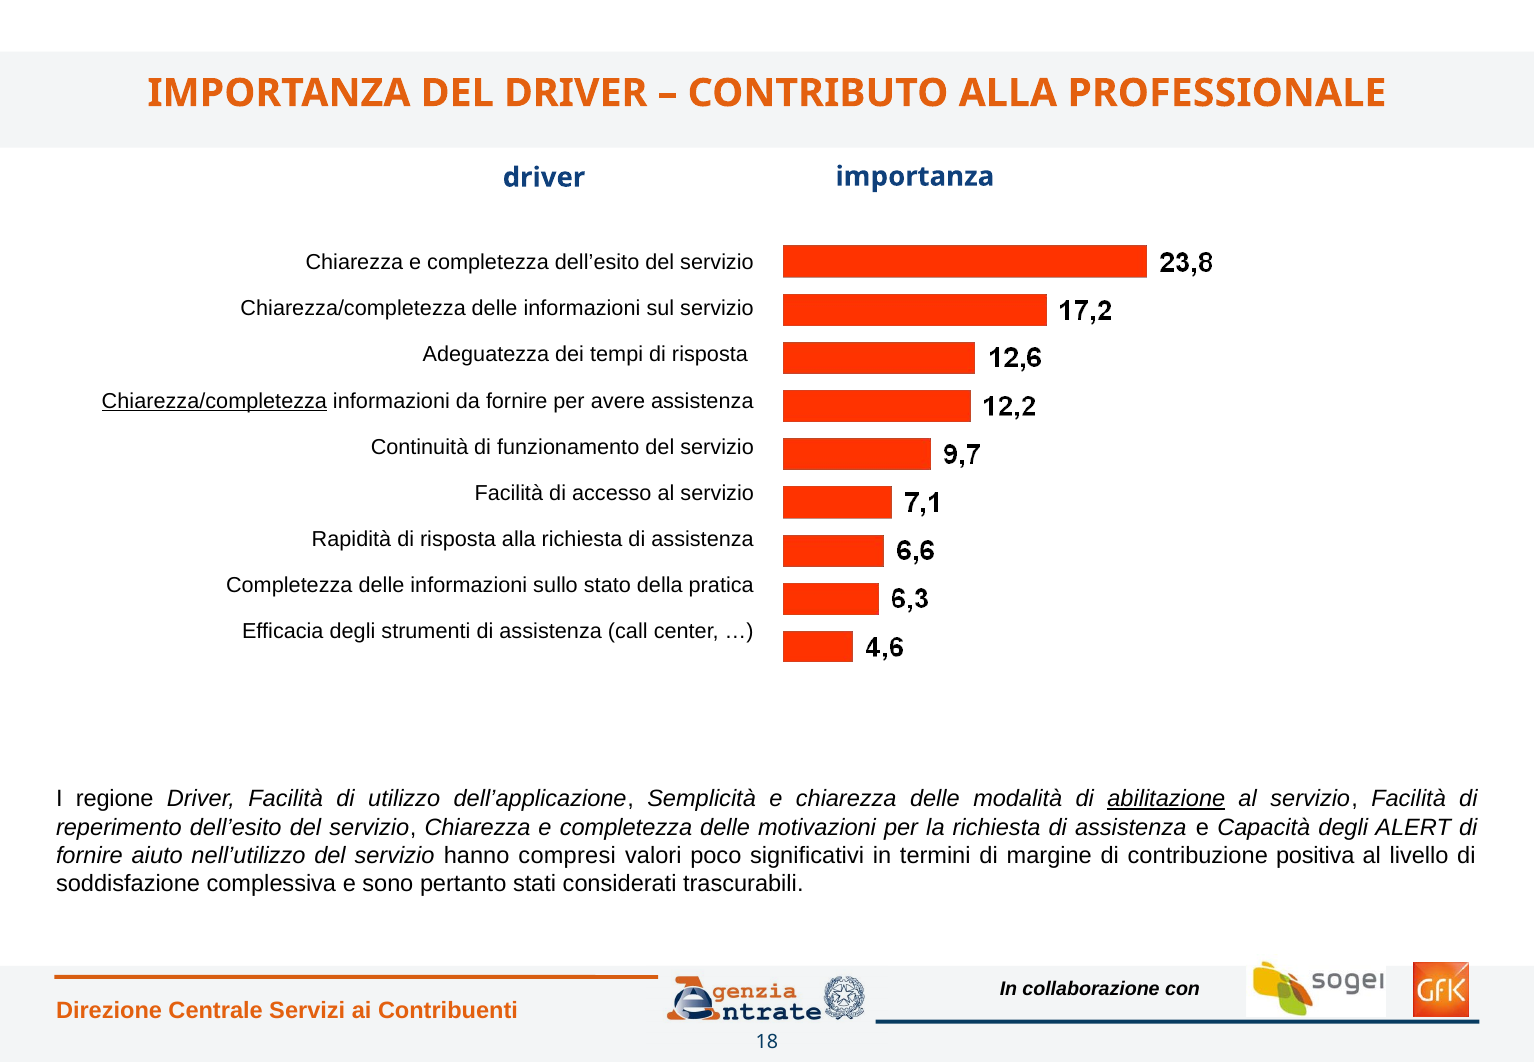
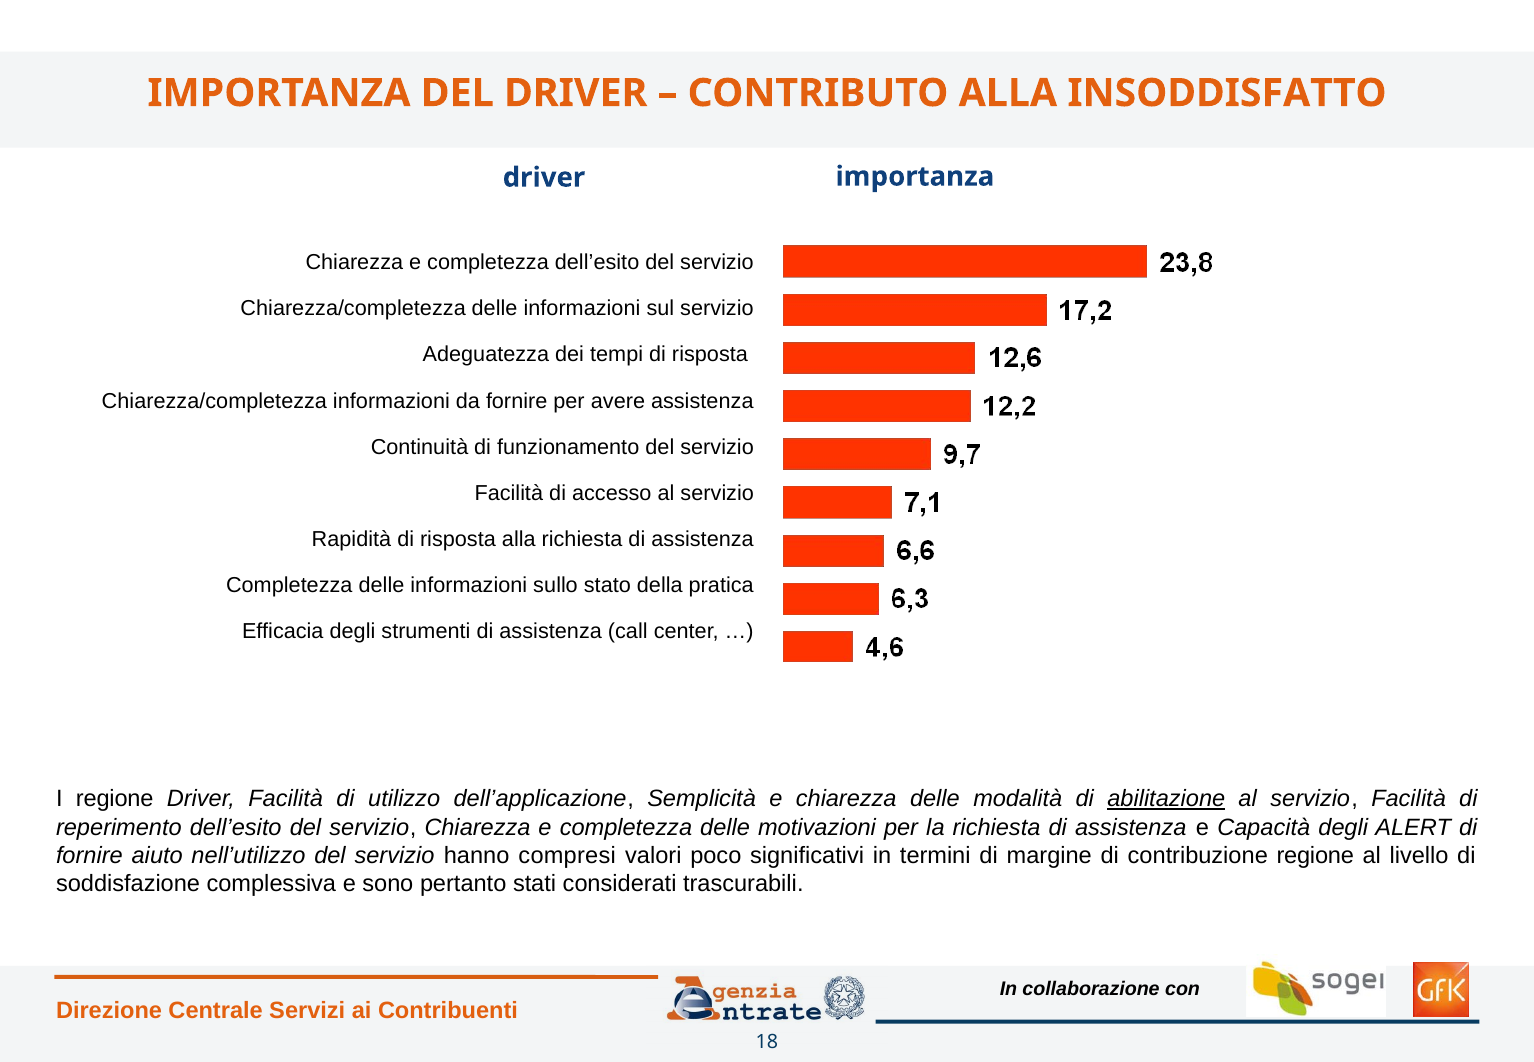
PROFESSIONALE: PROFESSIONALE -> INSODDISFATTO
Chiarezza/completezza at (214, 401) underline: present -> none
contribuzione positiva: positiva -> regione
